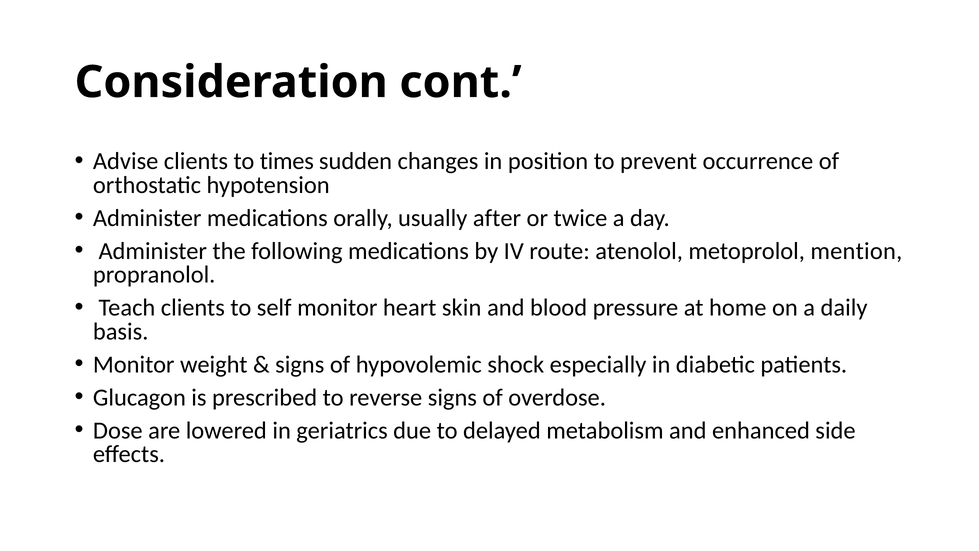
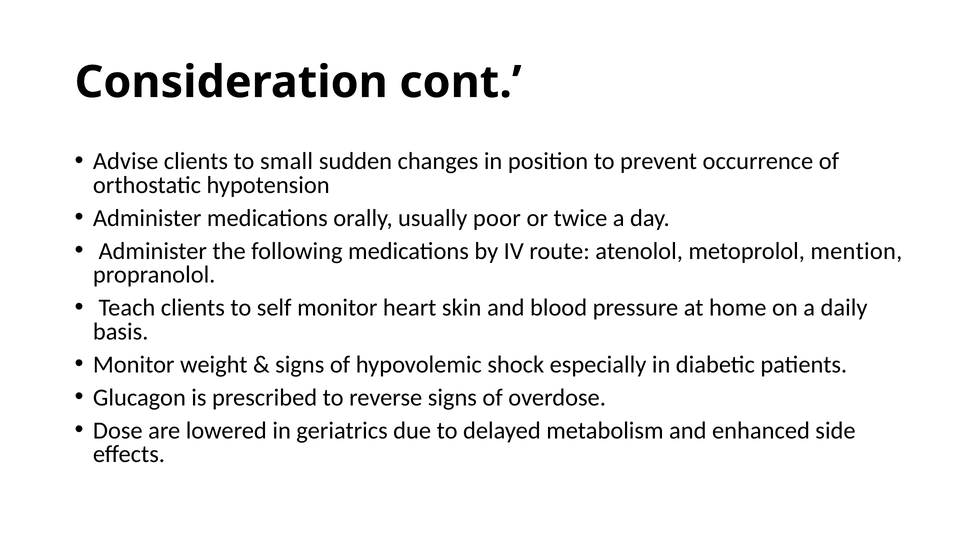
times: times -> small
after: after -> poor
